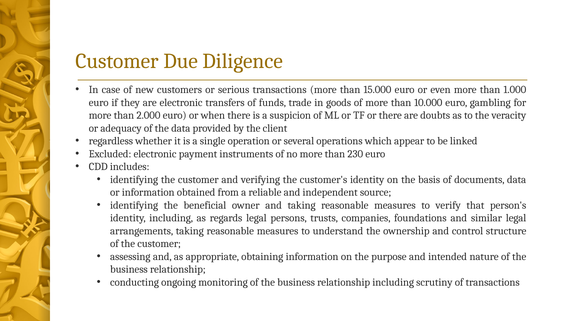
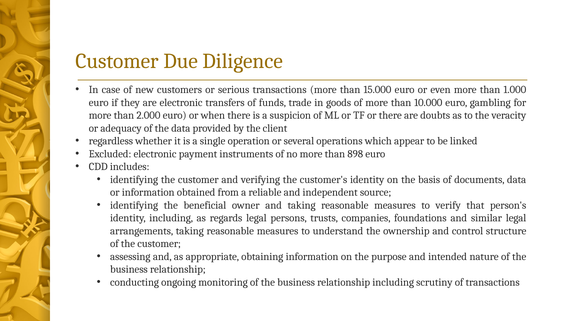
230: 230 -> 898
